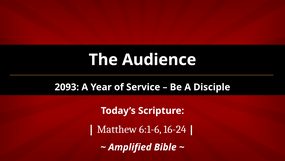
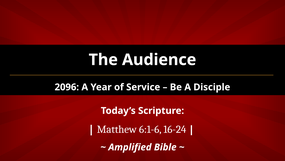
2093: 2093 -> 2096
